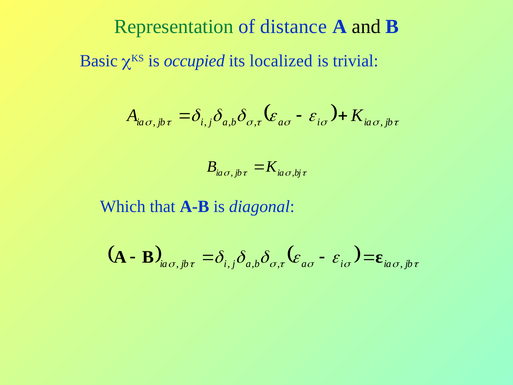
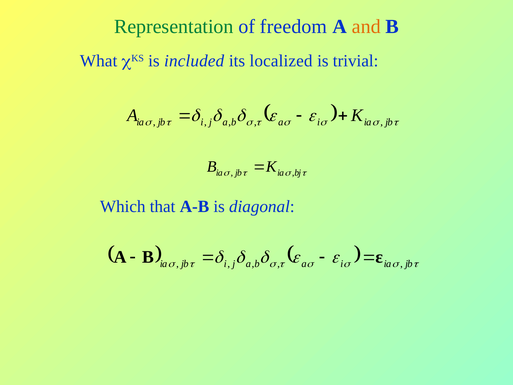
distance: distance -> freedom
and colour: black -> orange
Basic: Basic -> What
occupied: occupied -> included
